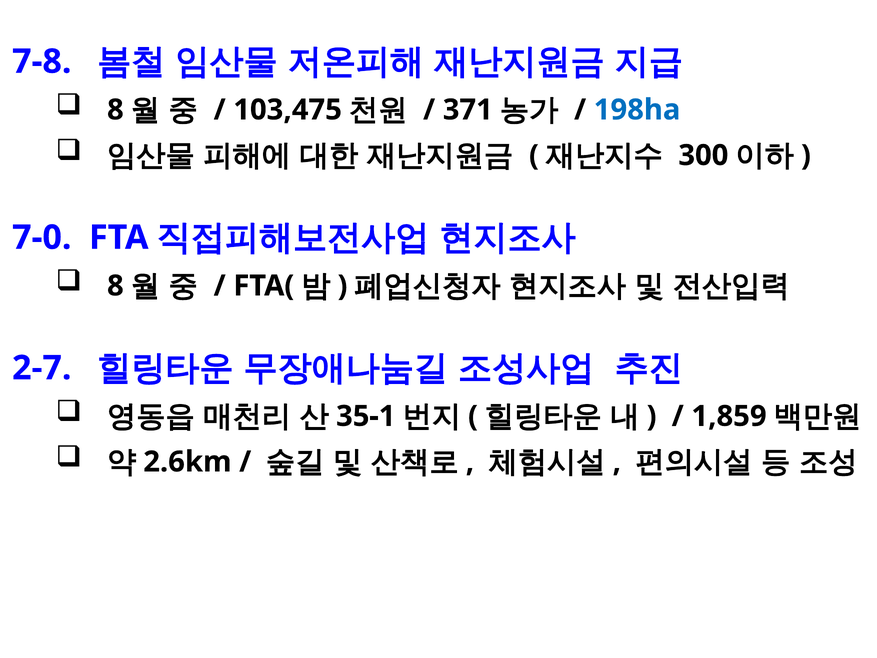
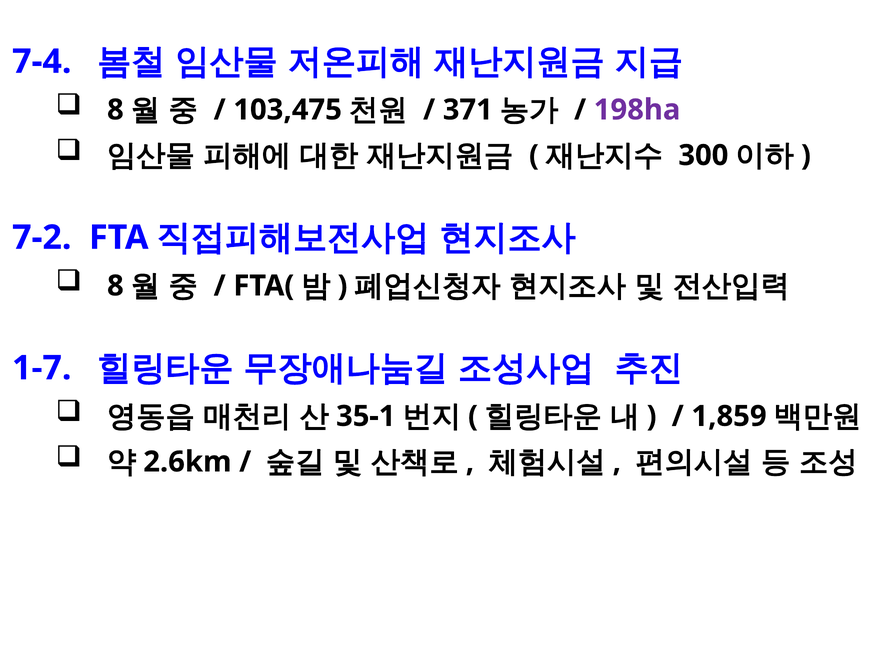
7-8: 7-8 -> 7-4
198ha colour: blue -> purple
7-0: 7-0 -> 7-2
2-7: 2-7 -> 1-7
